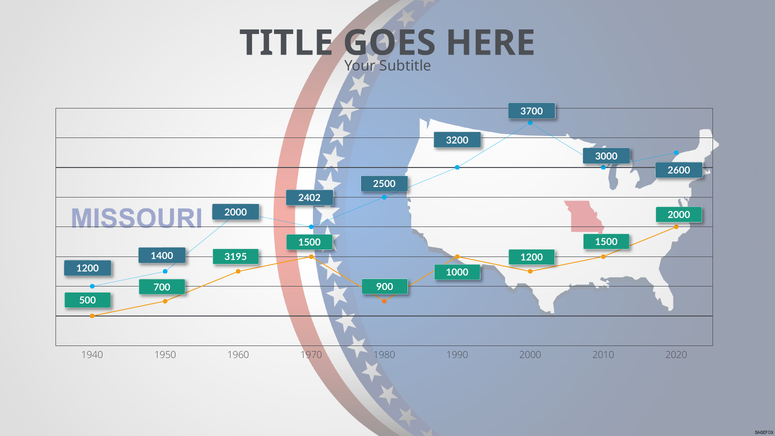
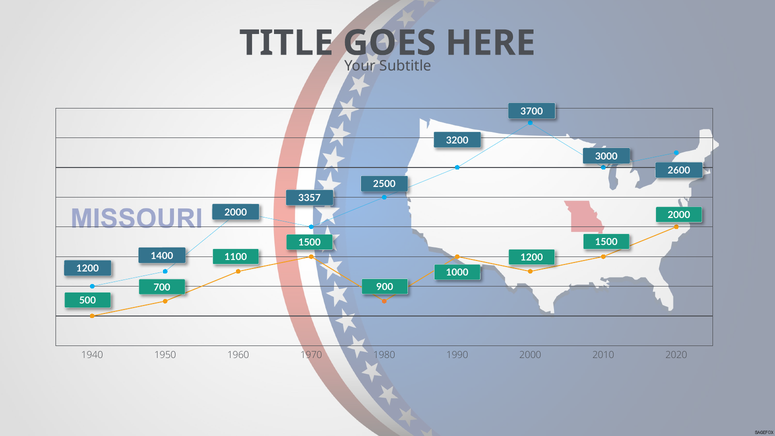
2402: 2402 -> 3357
3195: 3195 -> 1100
